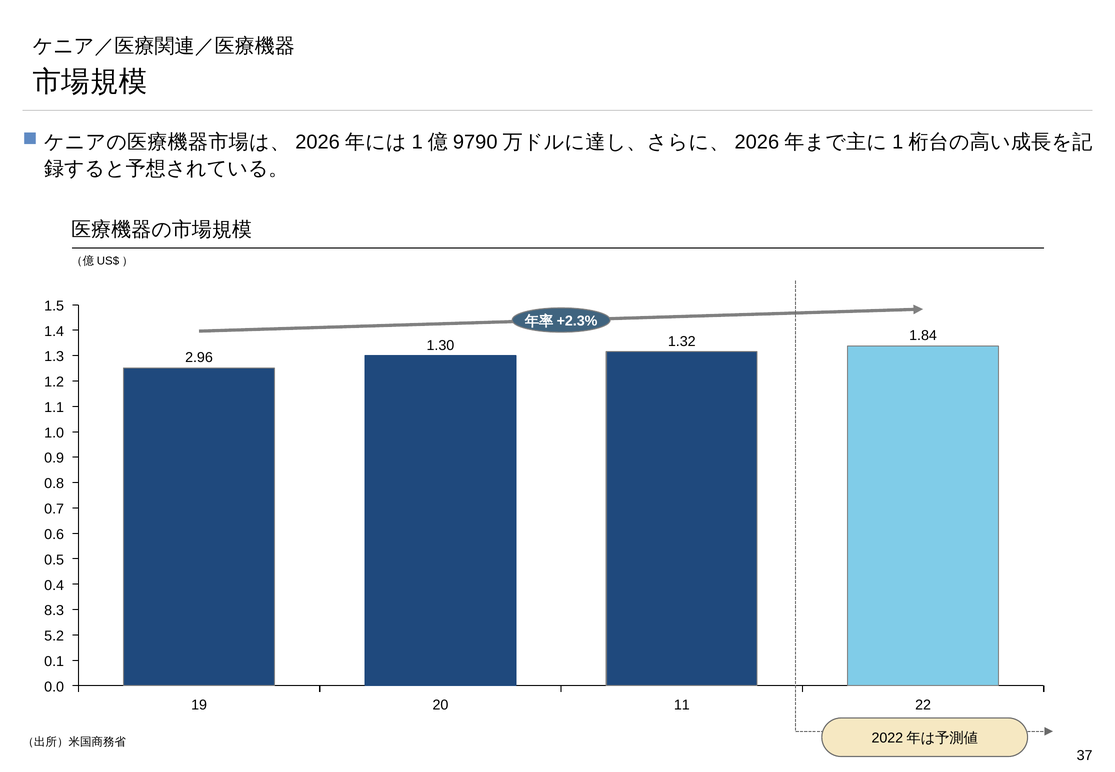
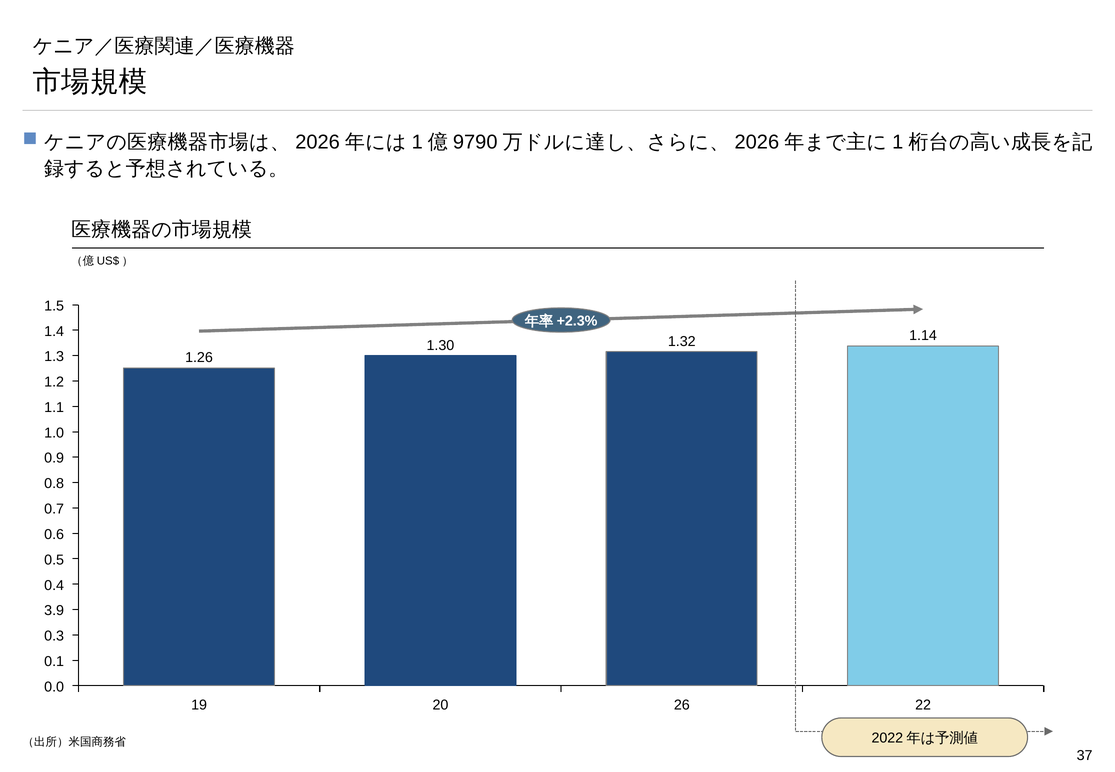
1.84: 1.84 -> 1.14
2.96: 2.96 -> 1.26
8.3: 8.3 -> 3.9
5.2: 5.2 -> 0.3
11: 11 -> 26
